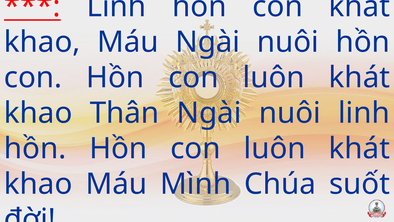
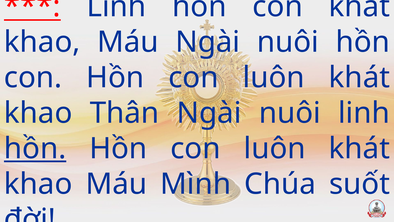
hồn at (35, 148) underline: none -> present
